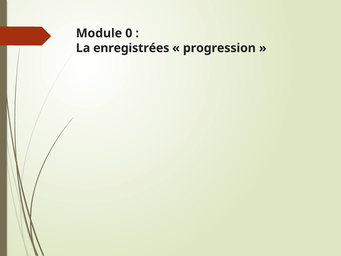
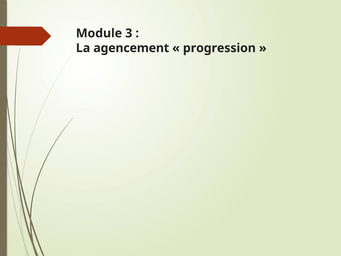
0: 0 -> 3
enregistrées: enregistrées -> agencement
